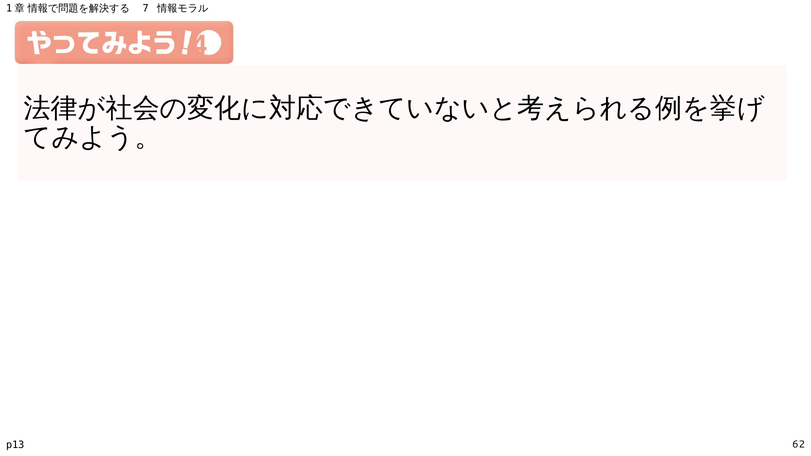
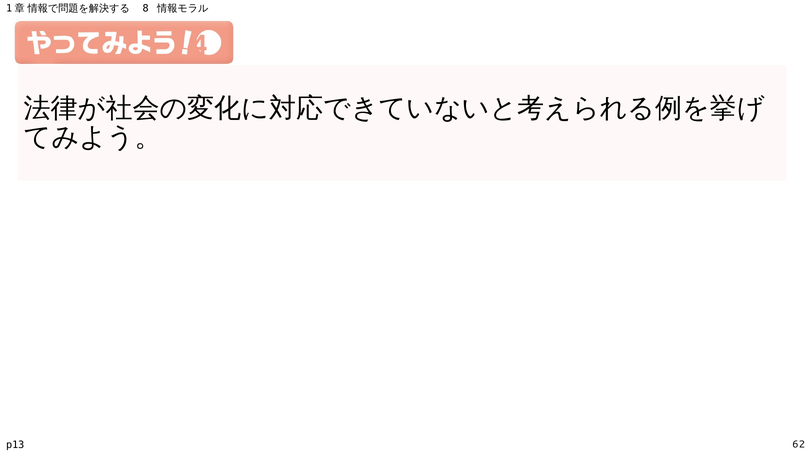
7: 7 -> 8
